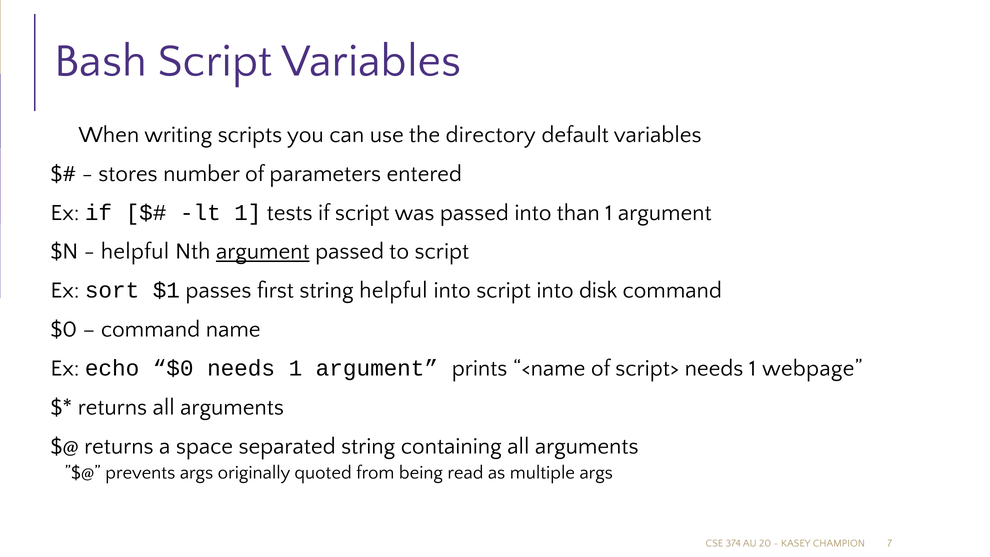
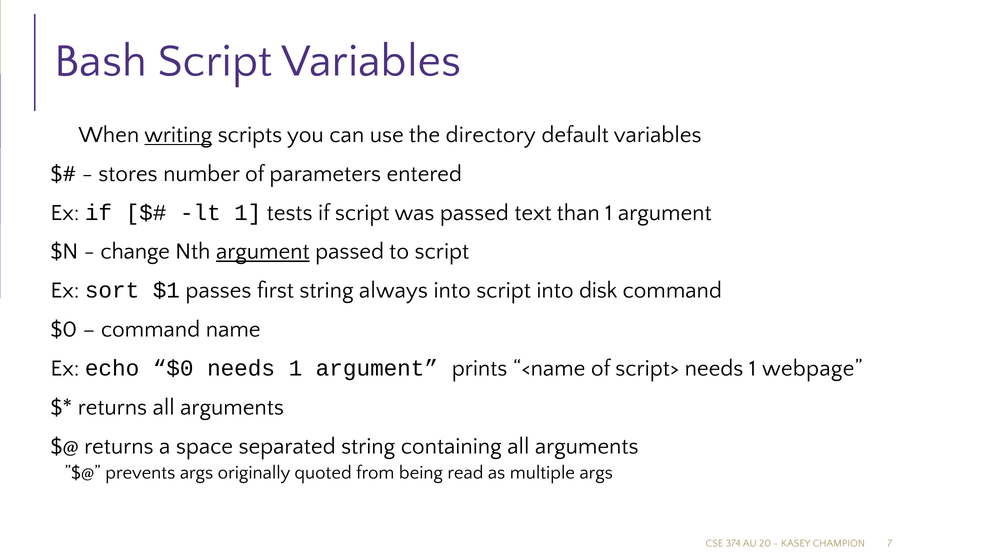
writing underline: none -> present
passed into: into -> text
helpful at (135, 251): helpful -> change
string helpful: helpful -> always
